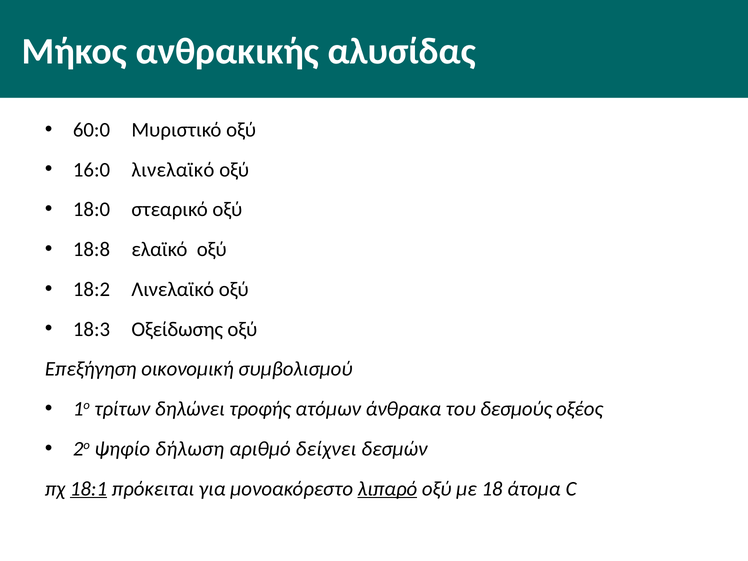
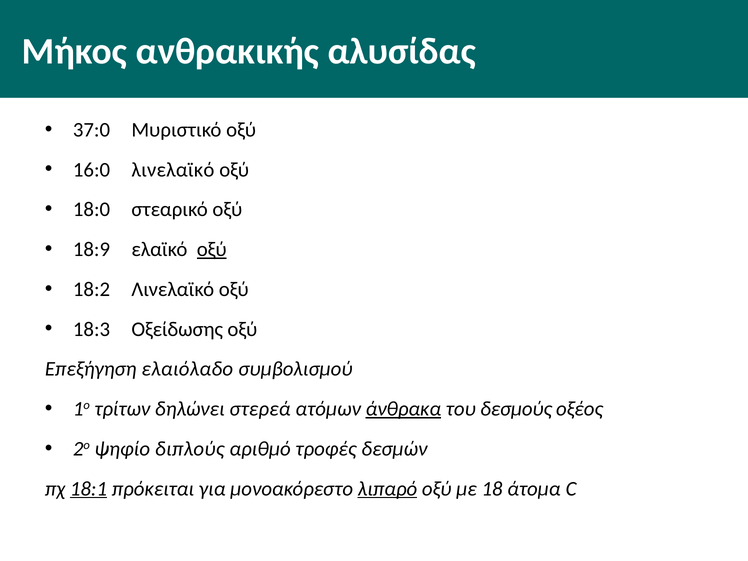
60:0: 60:0 -> 37:0
18:8: 18:8 -> 18:9
οξύ at (212, 249) underline: none -> present
οικονομική: οικονομική -> ελαιόλαδο
τροφής: τροφής -> στερεά
άνθρακα underline: none -> present
δήλωση: δήλωση -> διπλούς
δείχνει: δείχνει -> τροφές
